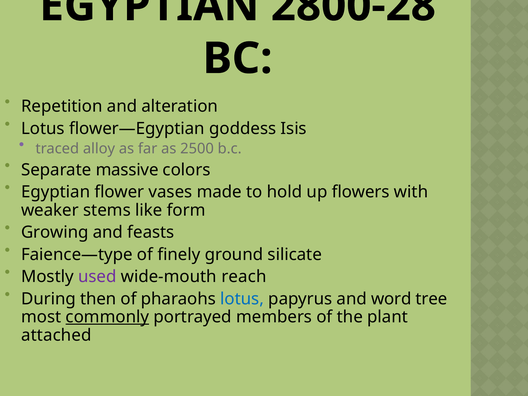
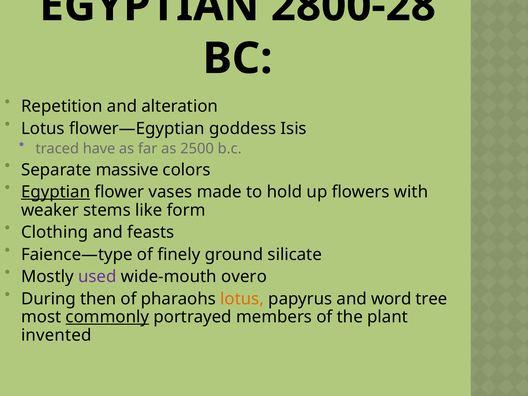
alloy: alloy -> have
Egyptian at (56, 192) underline: none -> present
Growing: Growing -> Clothing
reach: reach -> overo
lotus at (242, 299) colour: blue -> orange
attached: attached -> invented
